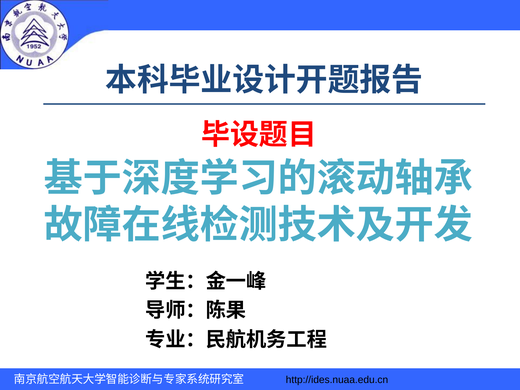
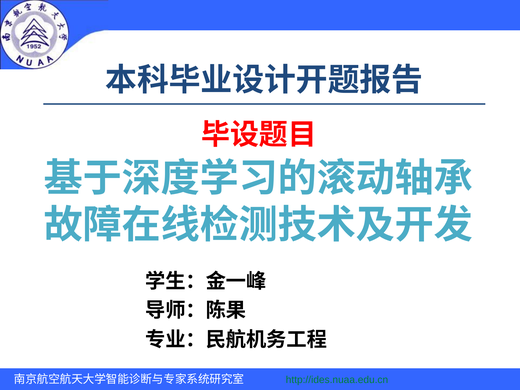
http://ides.nuaa.edu.cn colour: black -> green
